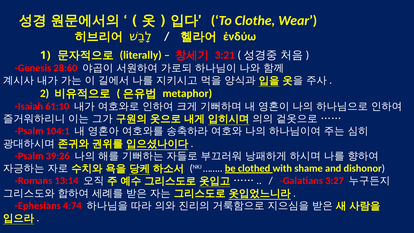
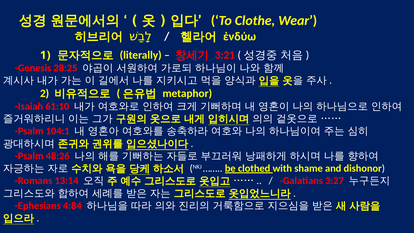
28:60: 28:60 -> 28:25
39:26: 39:26 -> 48:26
4:74: 4:74 -> 4:84
